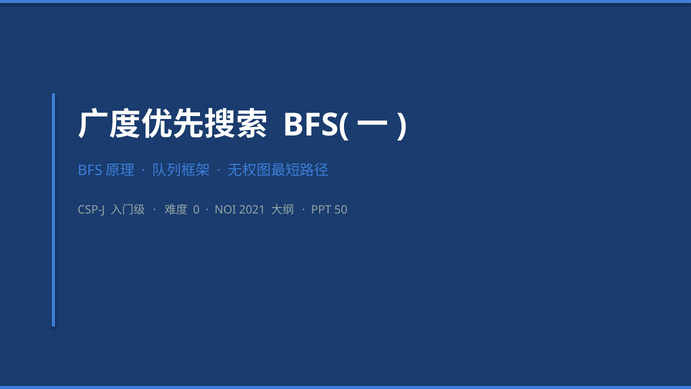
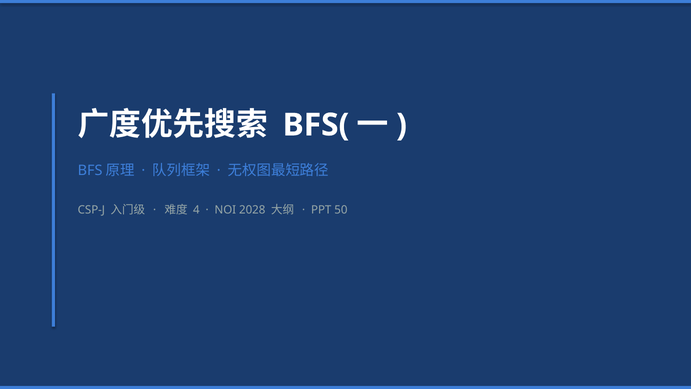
0: 0 -> 4
2021: 2021 -> 2028
